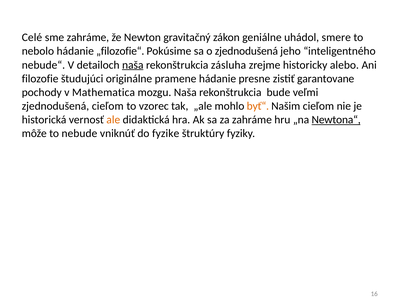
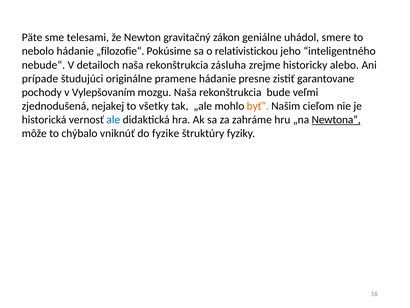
Celé: Celé -> Päte
sme zahráme: zahráme -> telesami
o zjednodušená: zjednodušená -> relativistickou
naša at (133, 65) underline: present -> none
filozofie: filozofie -> prípade
Mathematica: Mathematica -> Vylepšovaním
zjednodušená cieľom: cieľom -> nejakej
vzorec: vzorec -> všetky
ale colour: orange -> blue
nebude: nebude -> chýbalo
